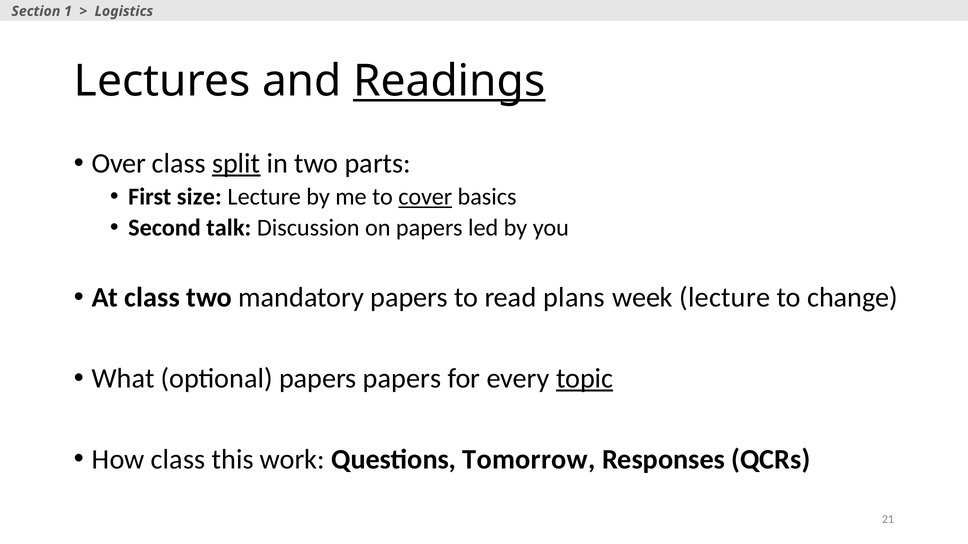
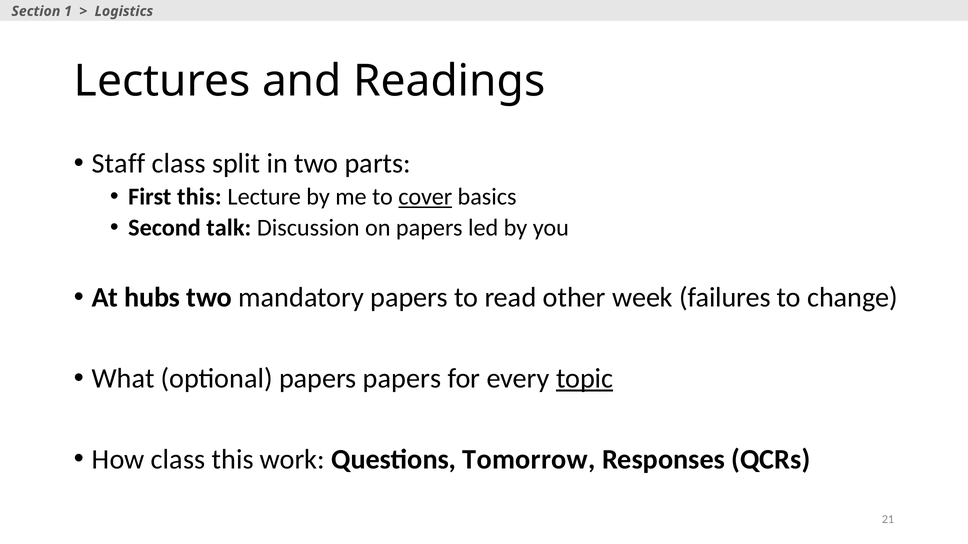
Readings underline: present -> none
Over: Over -> Staff
split underline: present -> none
First size: size -> this
At class: class -> hubs
plans: plans -> other
week lecture: lecture -> failures
